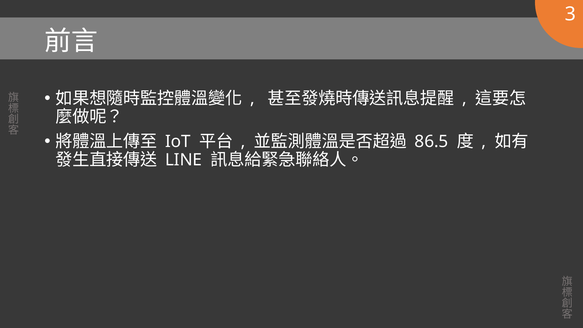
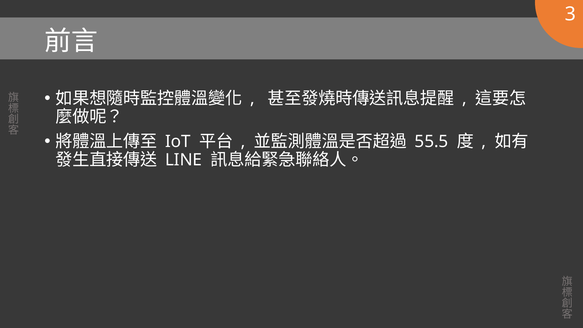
86.5: 86.5 -> 55.5
